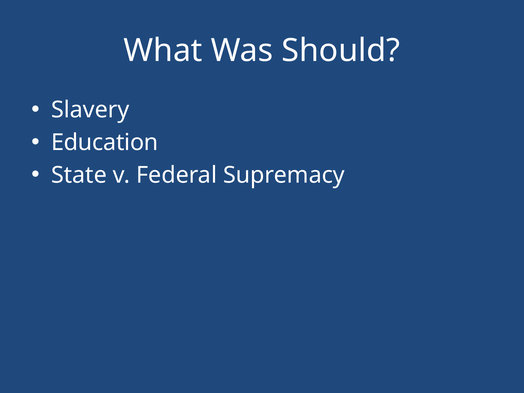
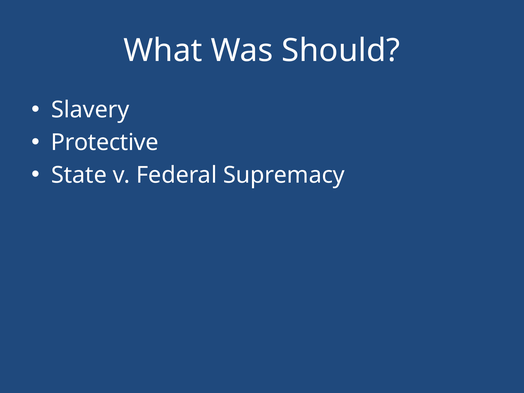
Education: Education -> Protective
